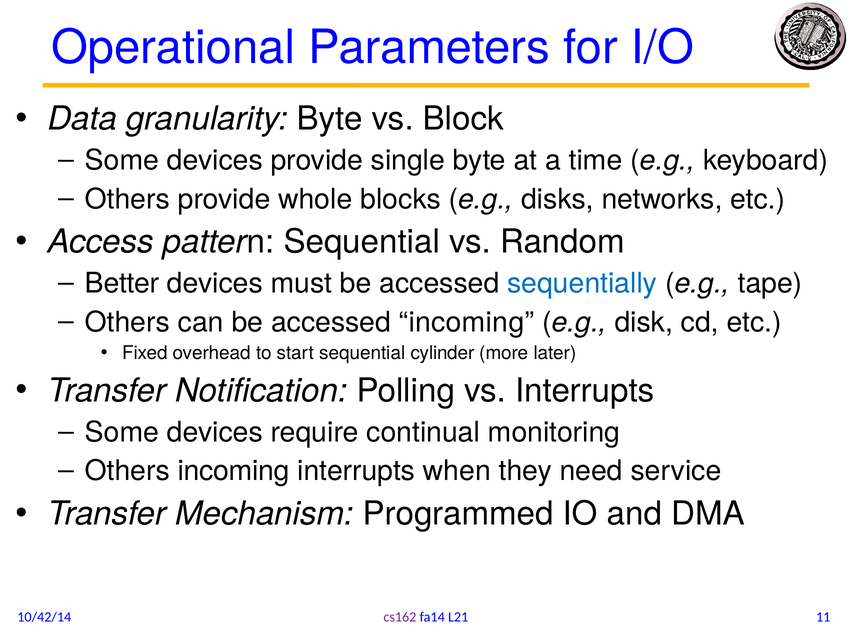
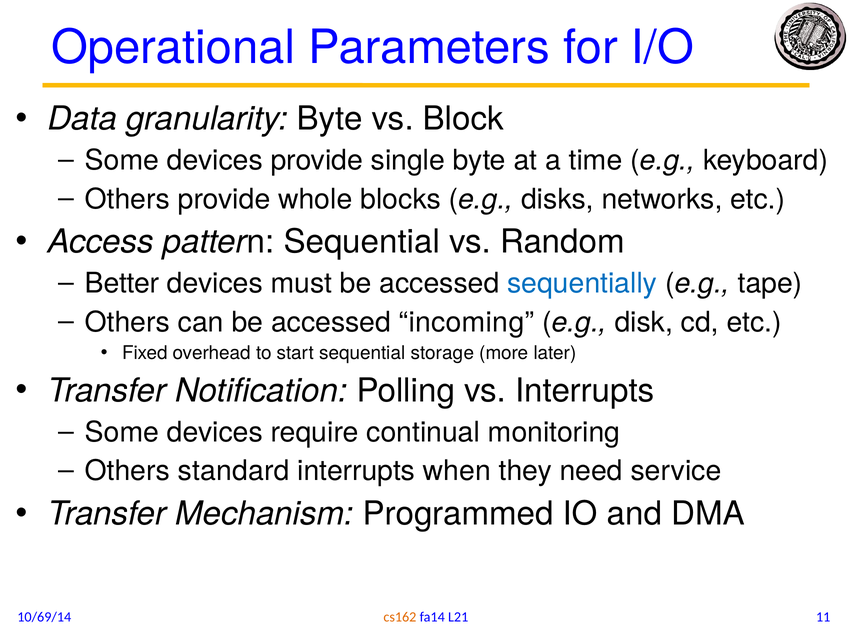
cylinder: cylinder -> storage
Others incoming: incoming -> standard
cs162 colour: purple -> orange
10/42/14: 10/42/14 -> 10/69/14
